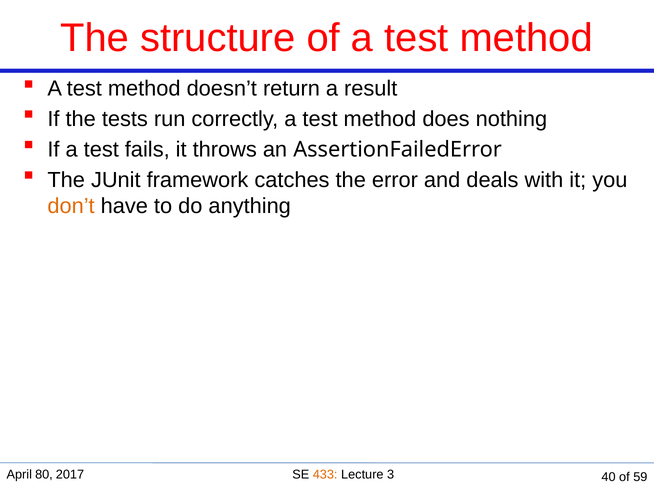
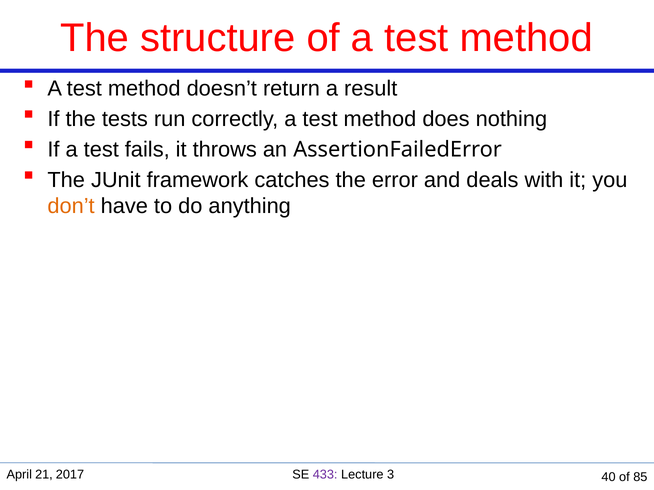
80: 80 -> 21
433 colour: orange -> purple
59: 59 -> 85
